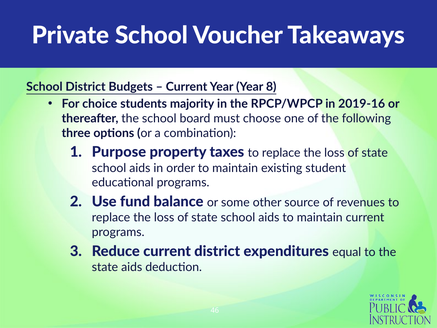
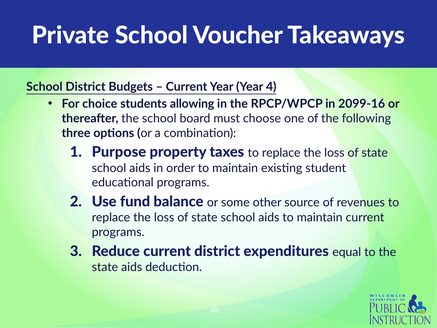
8: 8 -> 4
majority: majority -> allowing
2019-16: 2019-16 -> 2099-16
